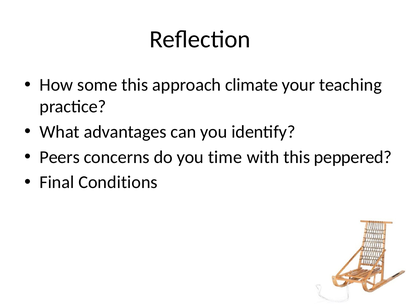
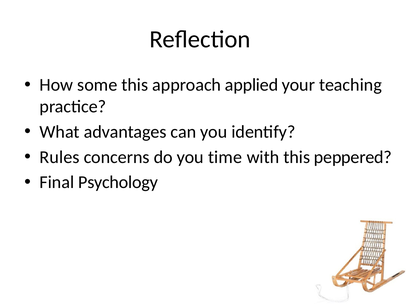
climate: climate -> applied
Peers: Peers -> Rules
Conditions: Conditions -> Psychology
